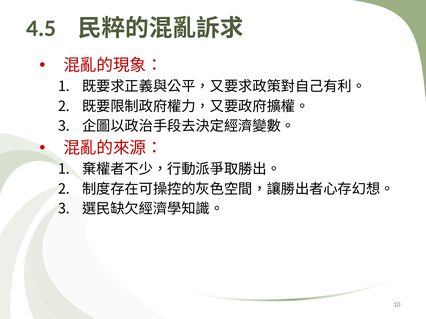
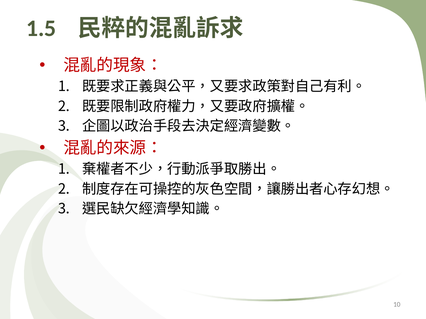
4.5: 4.5 -> 1.5
